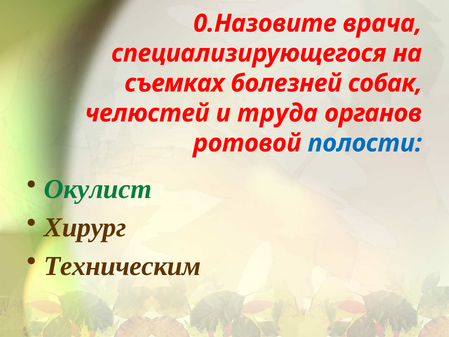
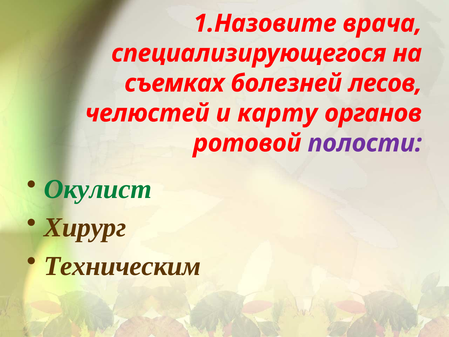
0.Назовите: 0.Назовите -> 1.Назовите
собак: собак -> лесов
труда: труда -> карту
полости colour: blue -> purple
